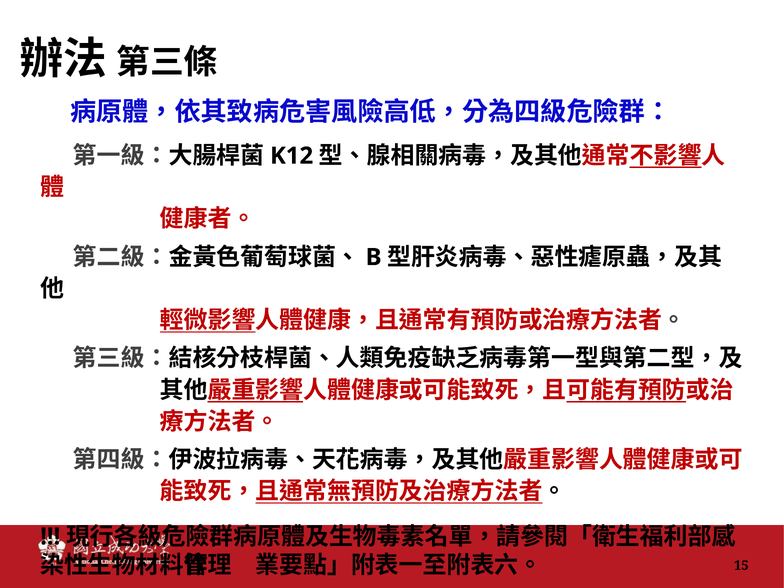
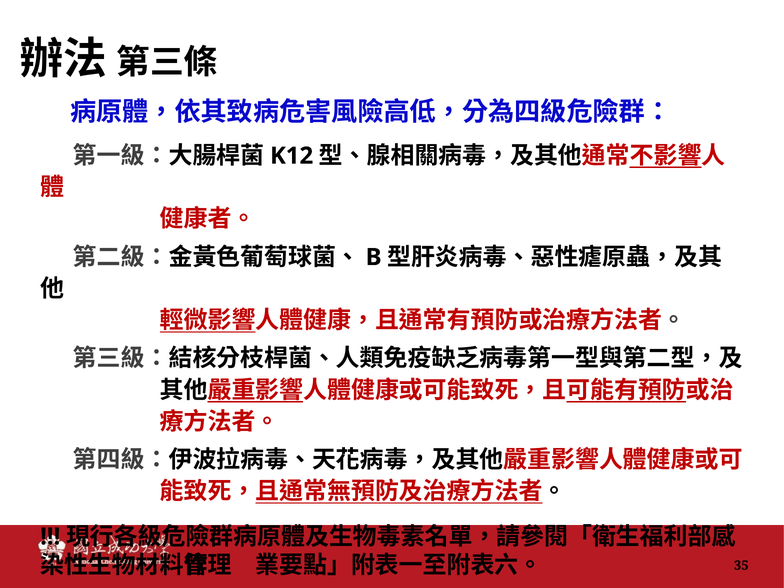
15: 15 -> 35
